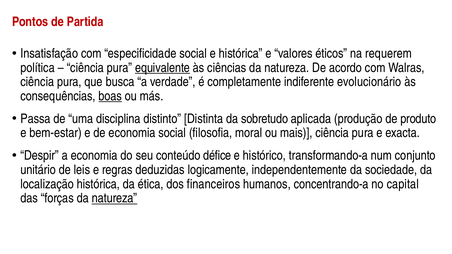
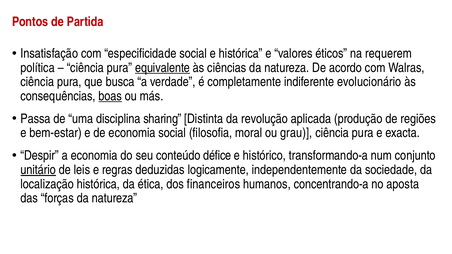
distinto: distinto -> sharing
sobretudo: sobretudo -> revolução
produto: produto -> regiões
mais: mais -> grau
unitário underline: none -> present
capital: capital -> aposta
natureza at (114, 198) underline: present -> none
